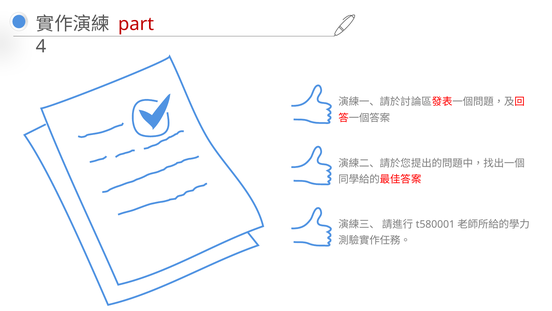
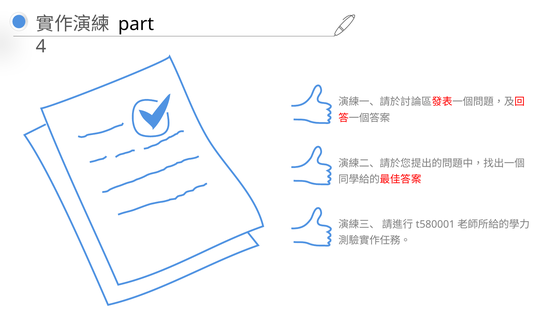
part colour: red -> black
